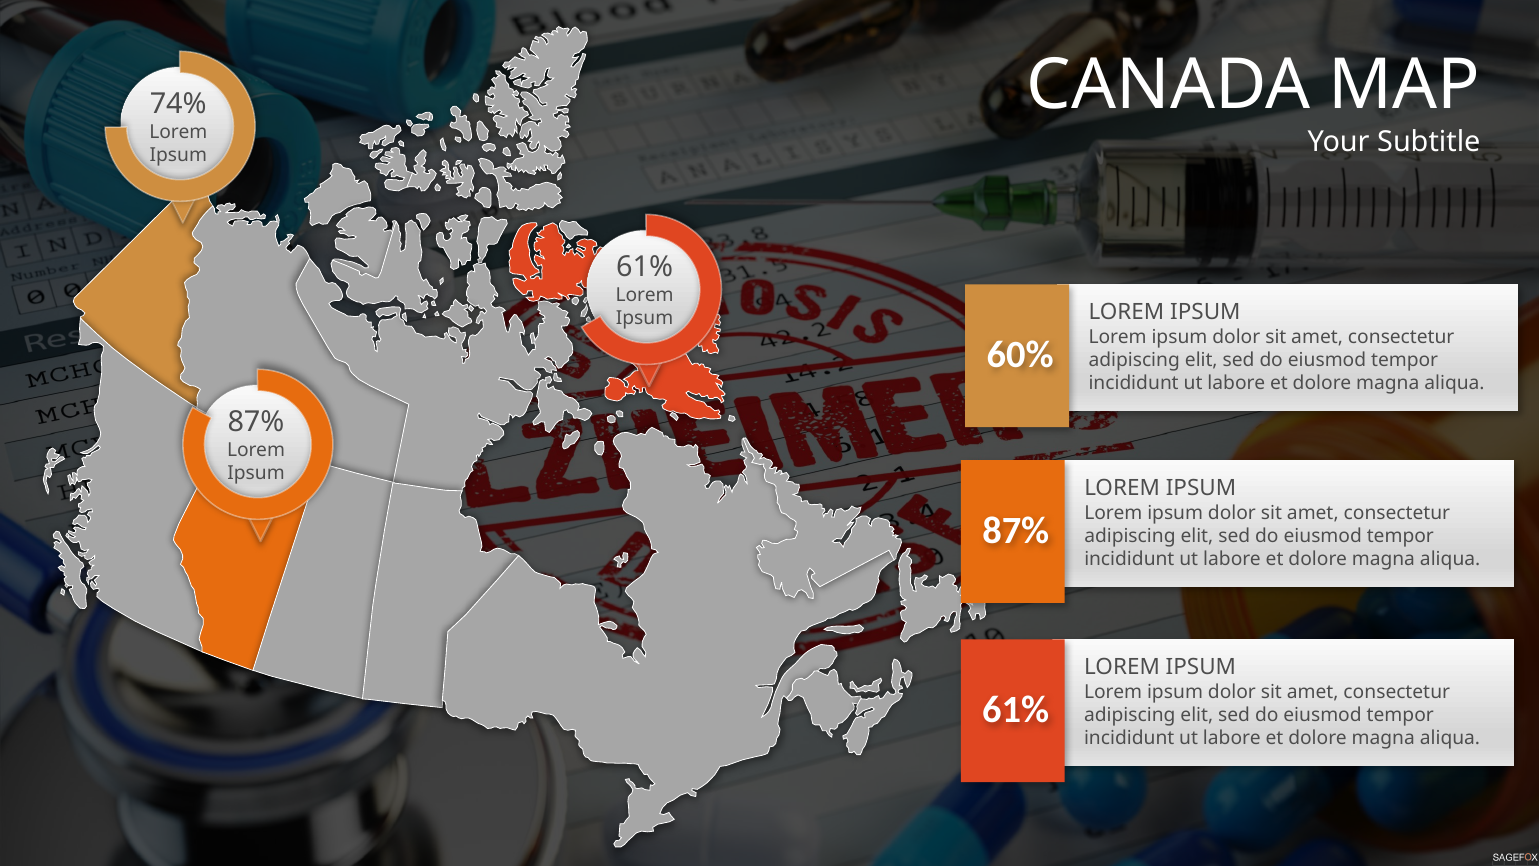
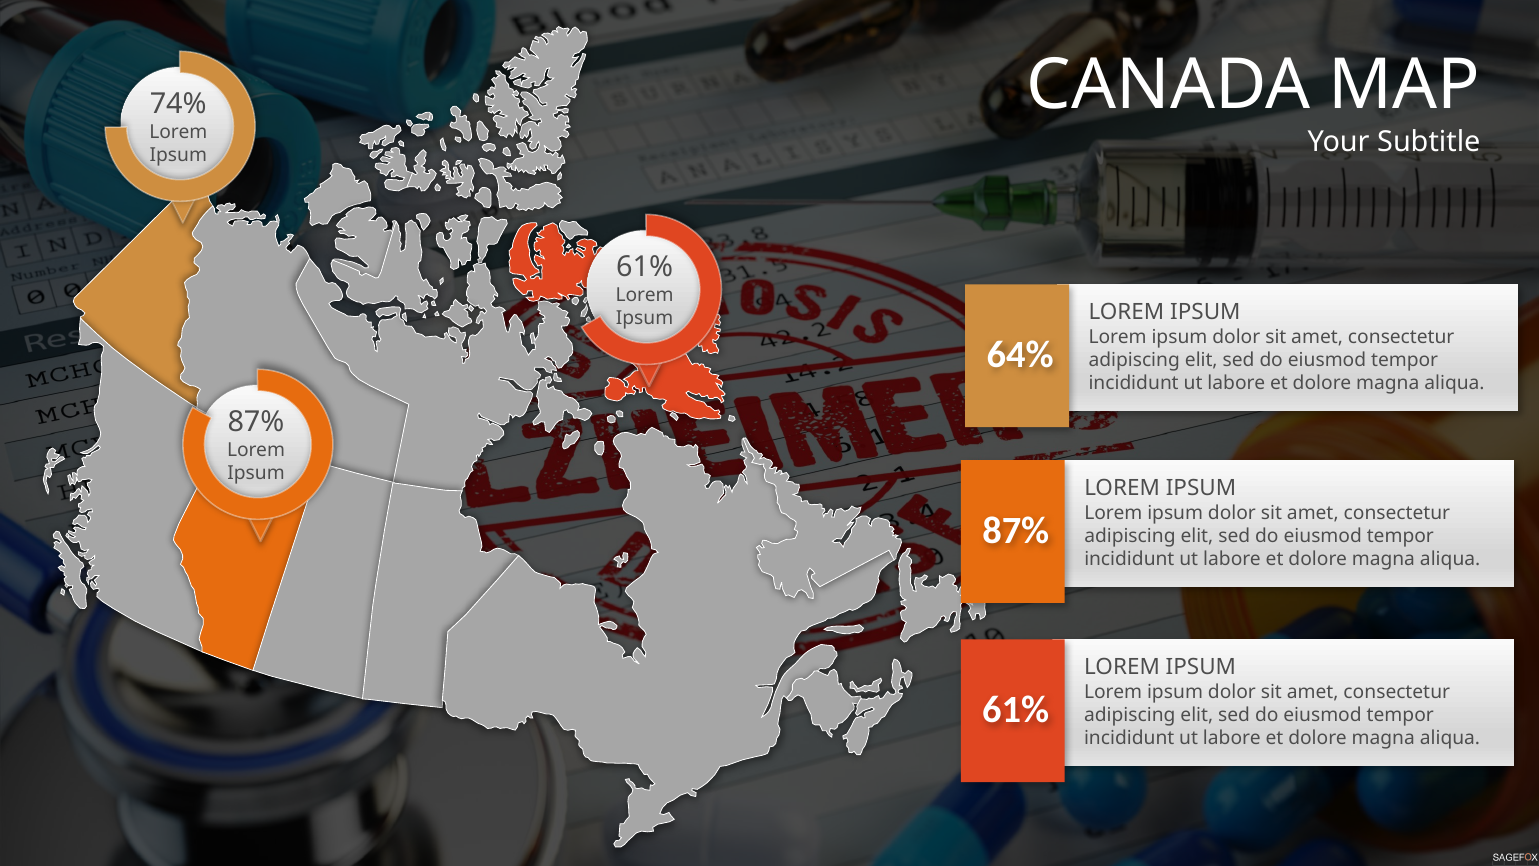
60%: 60% -> 64%
